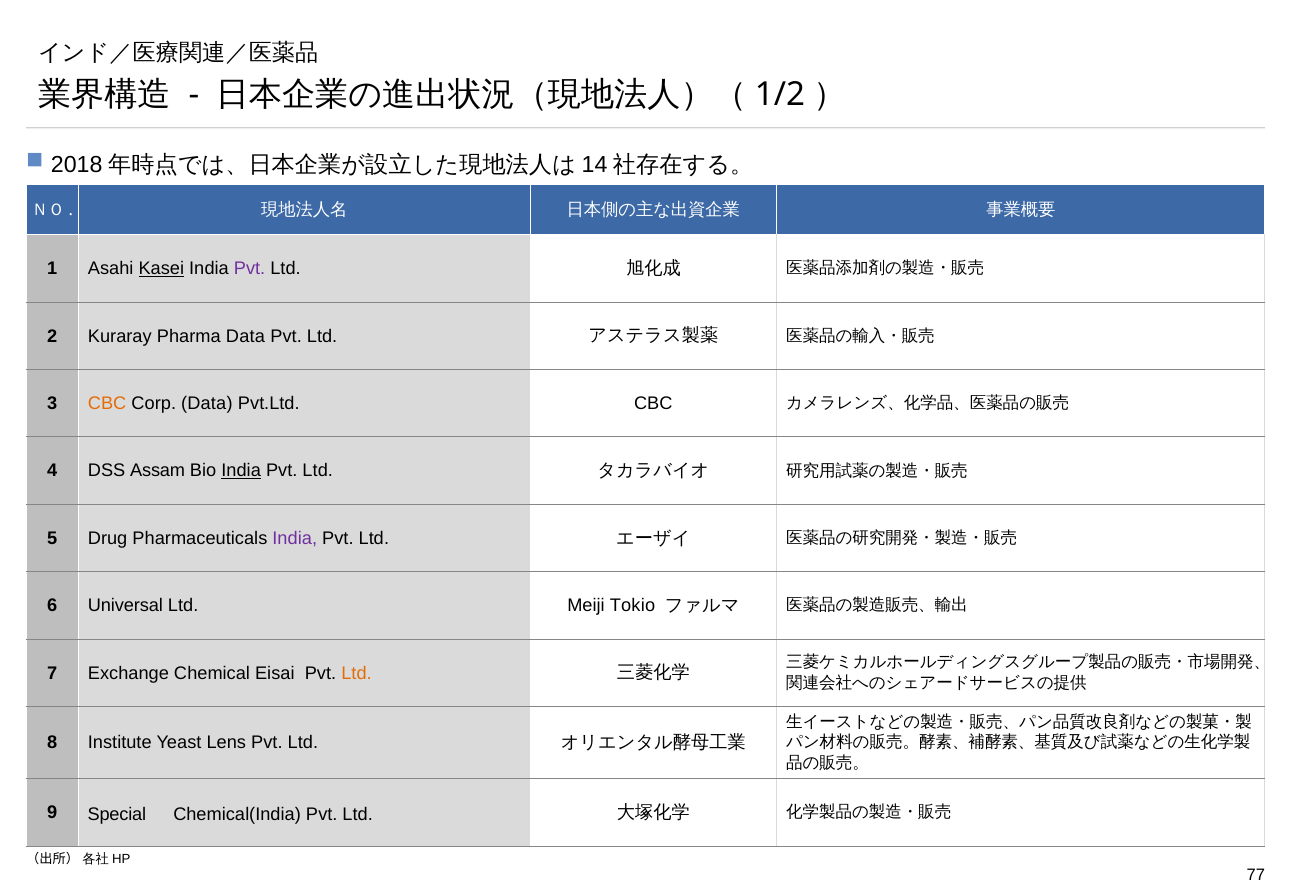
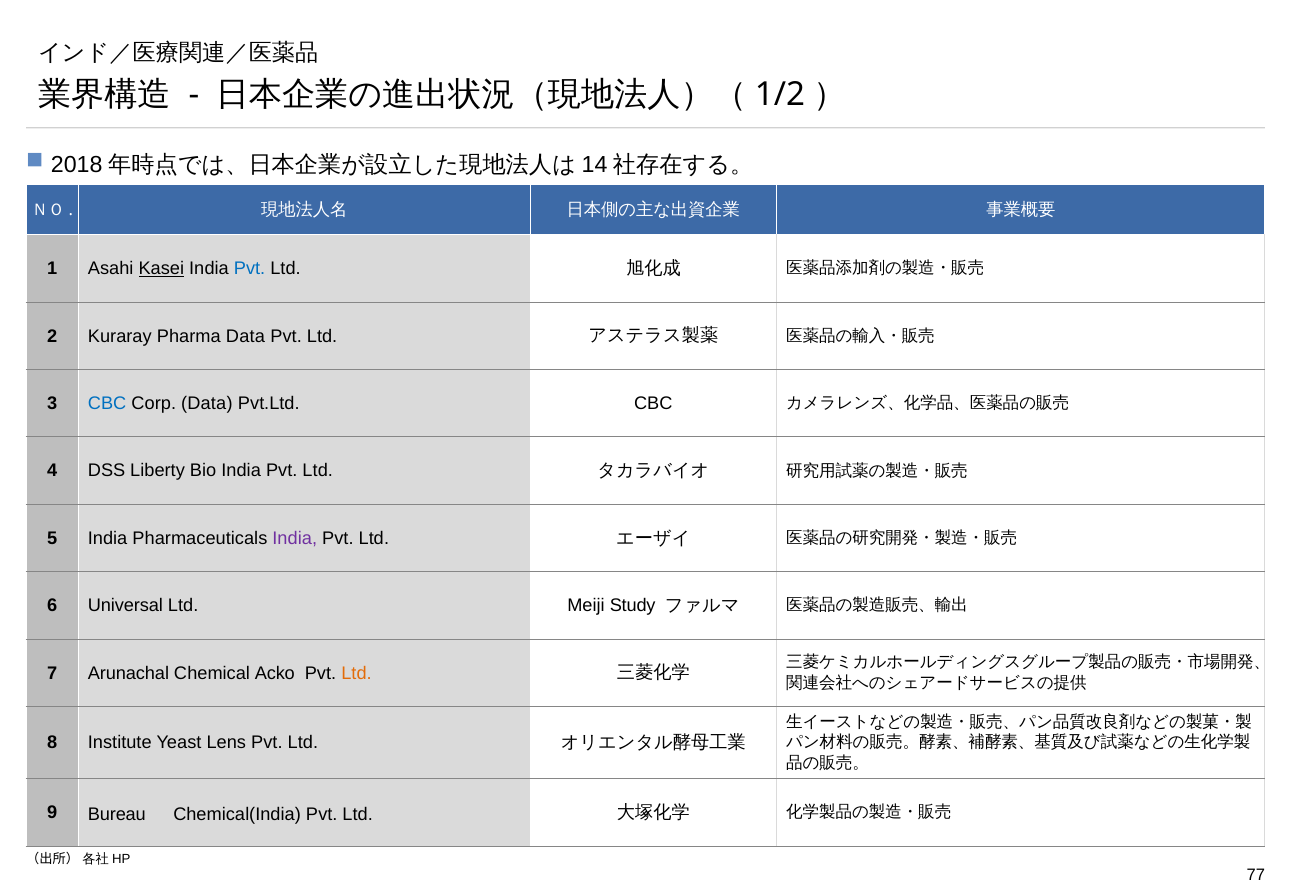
Pvt at (250, 269) colour: purple -> blue
CBC at (107, 403) colour: orange -> blue
Assam: Assam -> Liberty
India at (241, 471) underline: present -> none
5 Drug: Drug -> India
Tokio: Tokio -> Study
Exchange: Exchange -> Arunachal
Eisai: Eisai -> Acko
Special: Special -> Bureau
